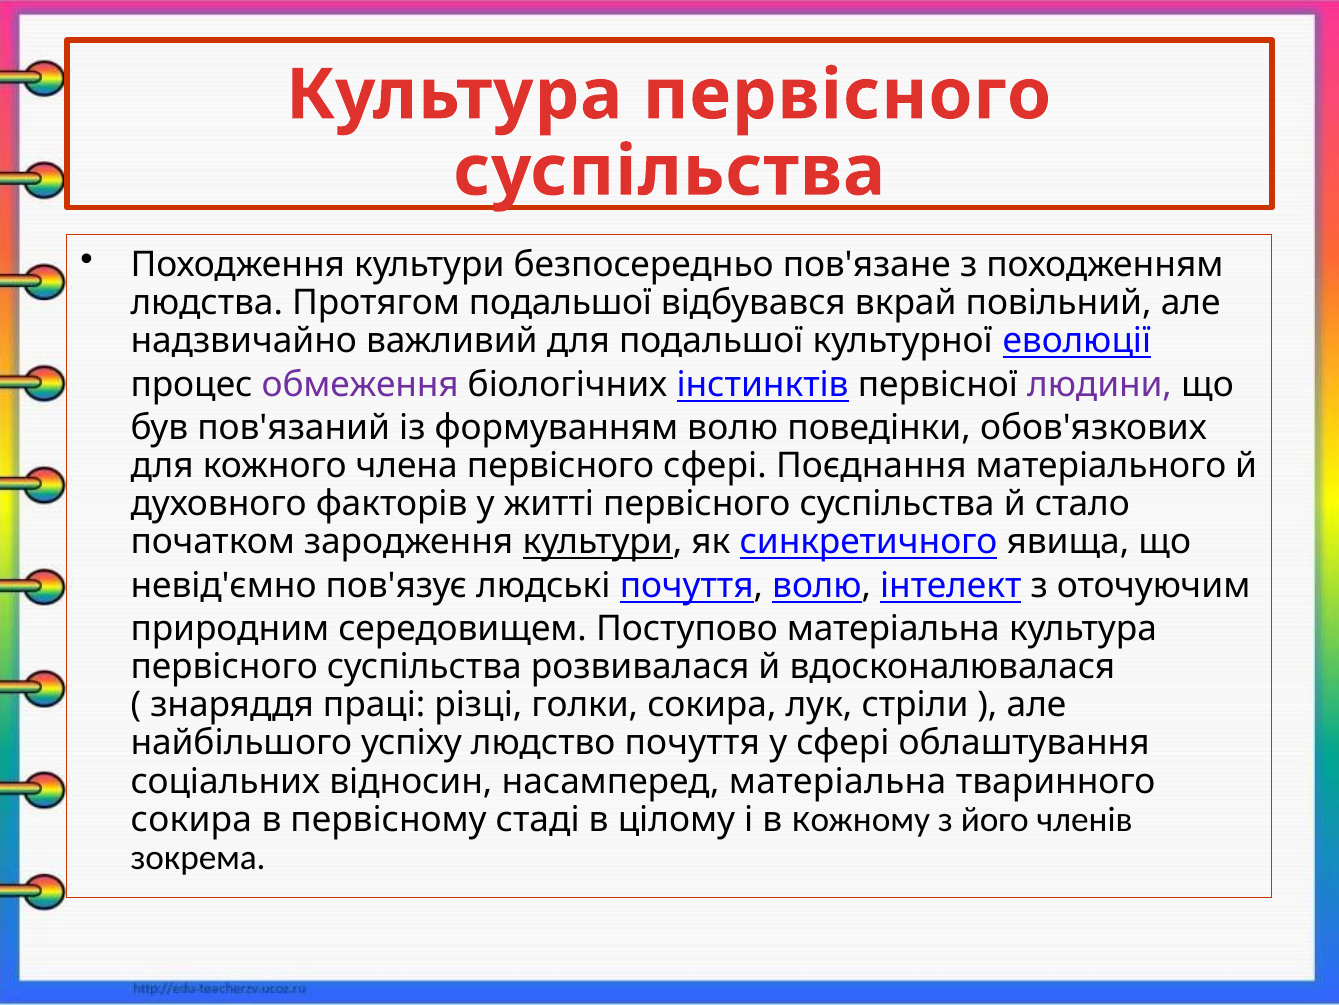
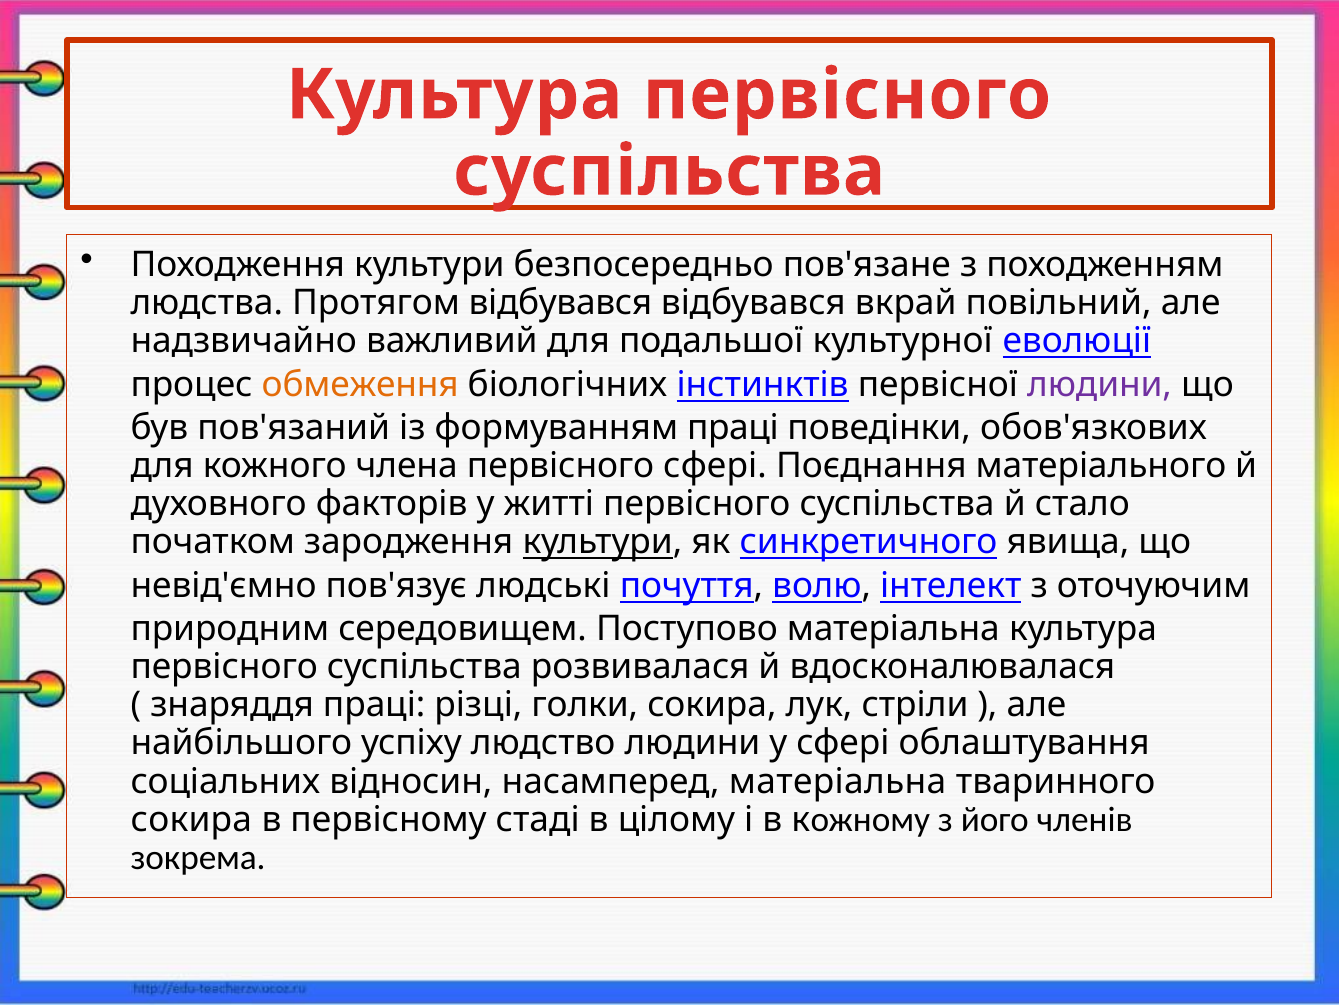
Протягом подальшої: подальшої -> відбувався
обмеження colour: purple -> orange
формуванням волю: волю -> праці
людство почуття: почуття -> людини
